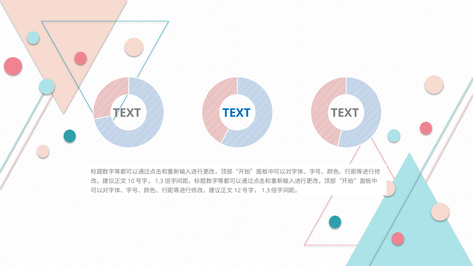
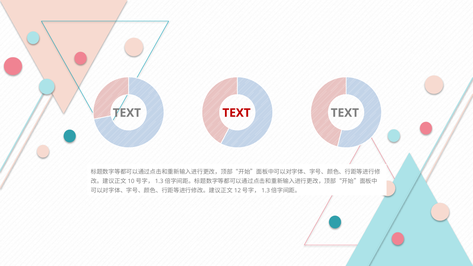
TEXT at (237, 113) colour: blue -> red
